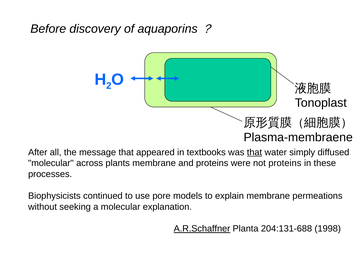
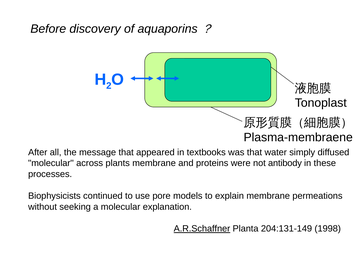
that at (254, 152) underline: present -> none
not proteins: proteins -> antibody
204:131-688: 204:131-688 -> 204:131-149
